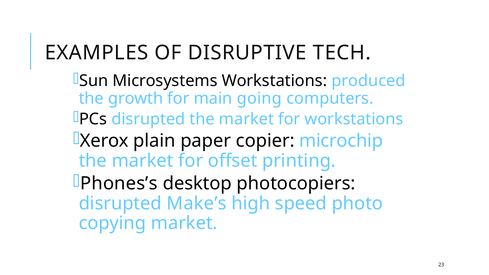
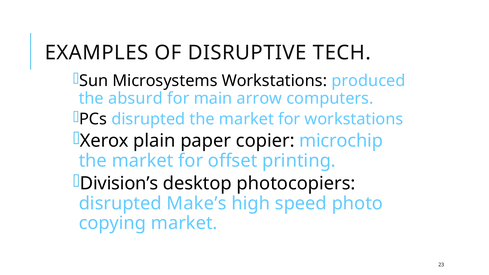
growth: growth -> absurd
going: going -> arrow
Phones’s: Phones’s -> Division’s
